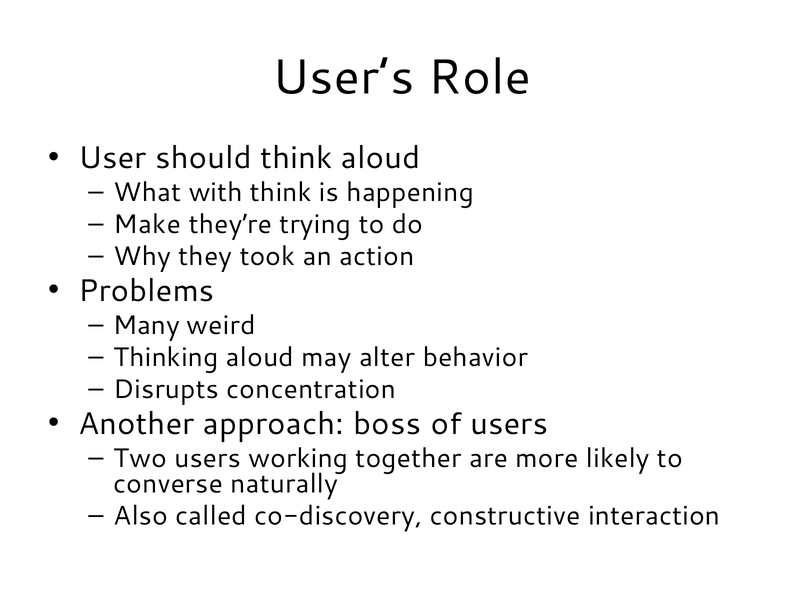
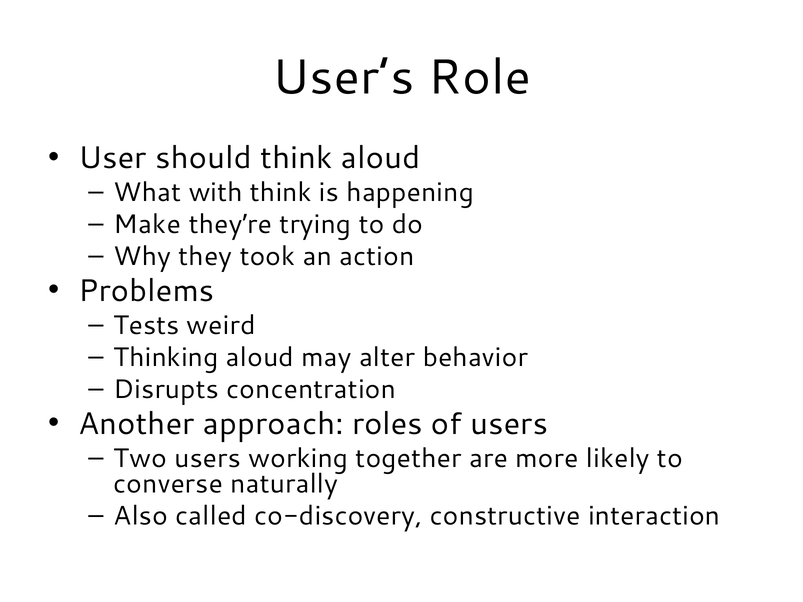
Many: Many -> Tests
boss: boss -> roles
